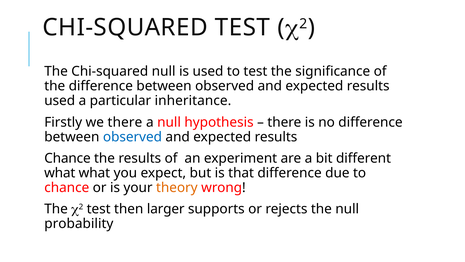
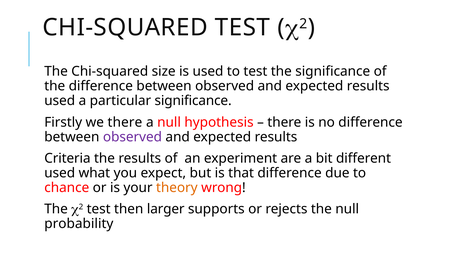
Chi-squared null: null -> size
particular inheritance: inheritance -> significance
observed at (132, 137) colour: blue -> purple
Chance at (67, 158): Chance -> Criteria
what at (60, 173): what -> used
